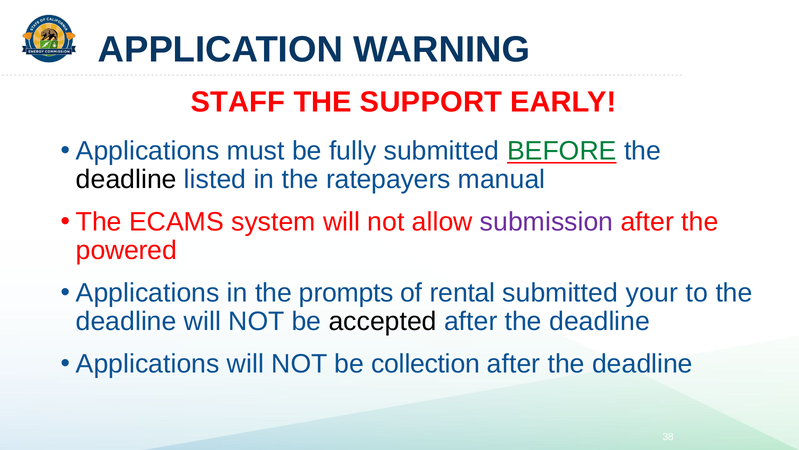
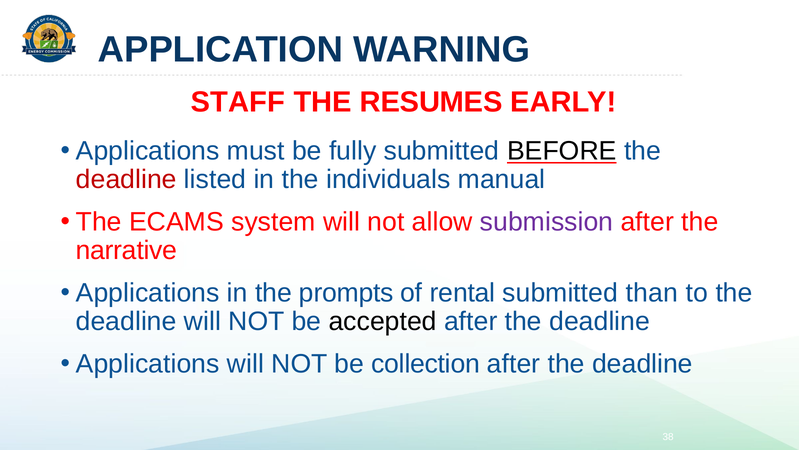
SUPPORT: SUPPORT -> RESUMES
BEFORE colour: green -> black
deadline at (126, 179) colour: black -> red
ratepayers: ratepayers -> individuals
powered: powered -> narrative
your: your -> than
